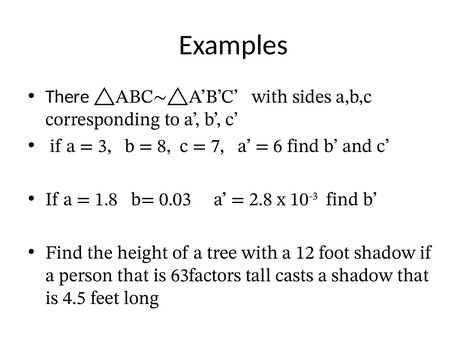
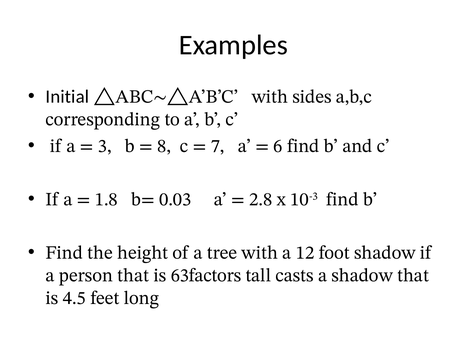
There: There -> Initial
